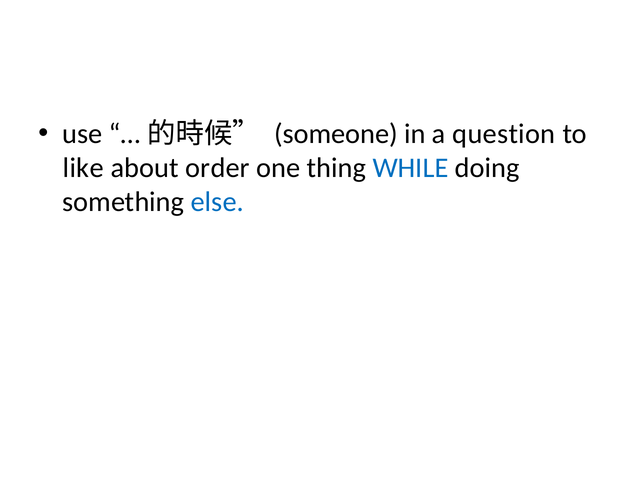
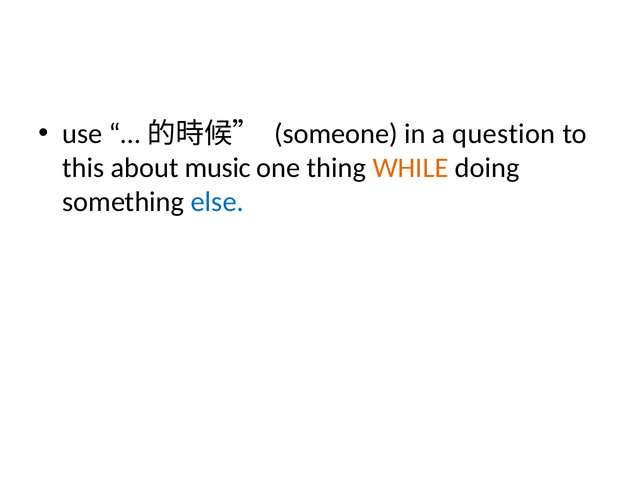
like: like -> this
order: order -> music
WHILE colour: blue -> orange
